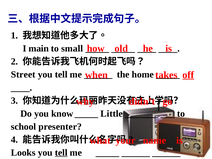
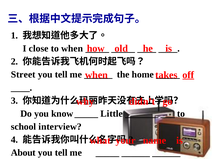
main: main -> close
to small: small -> when
presenter: presenter -> interview
Looks: Looks -> About
tell at (61, 153) underline: present -> none
